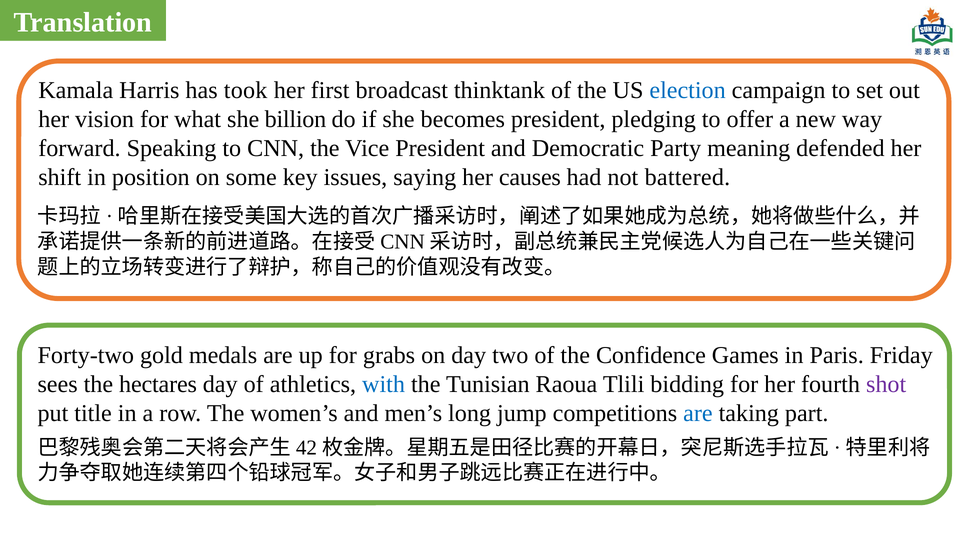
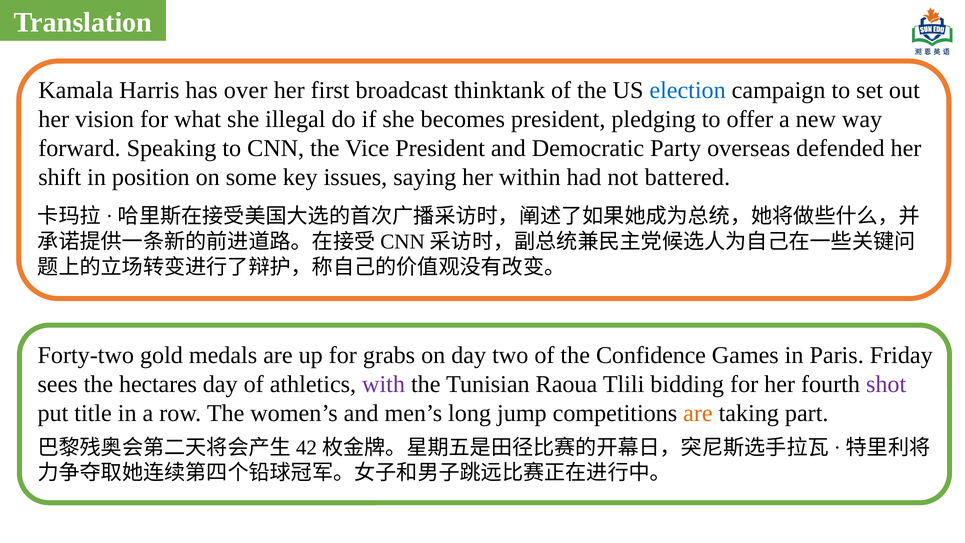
took: took -> over
billion: billion -> illegal
meaning: meaning -> overseas
causes: causes -> within
with colour: blue -> purple
are at (698, 413) colour: blue -> orange
